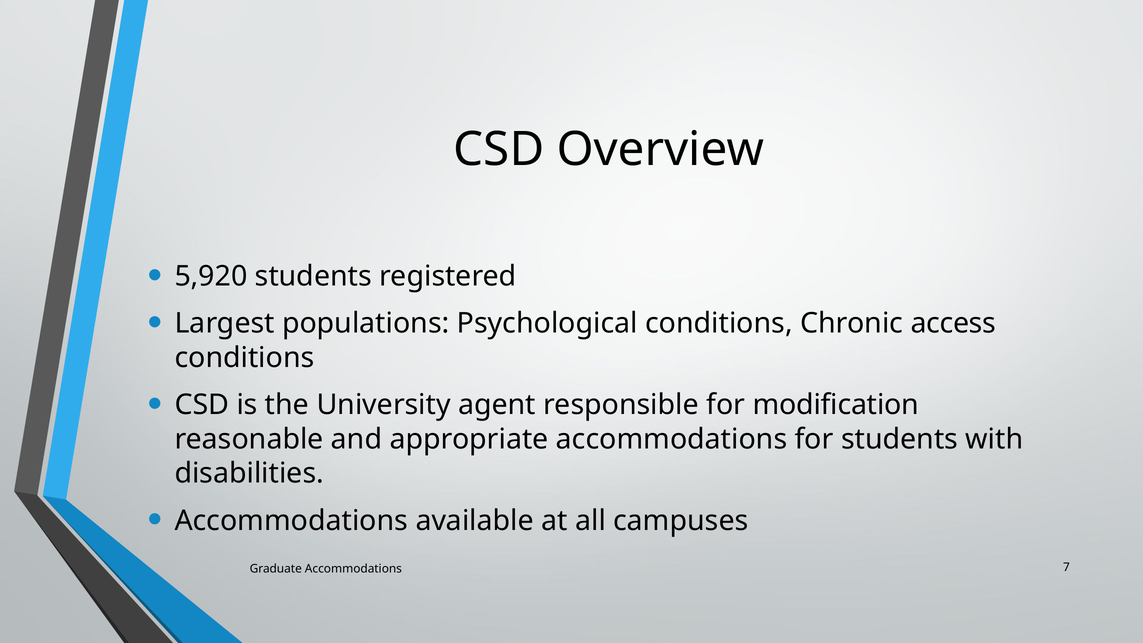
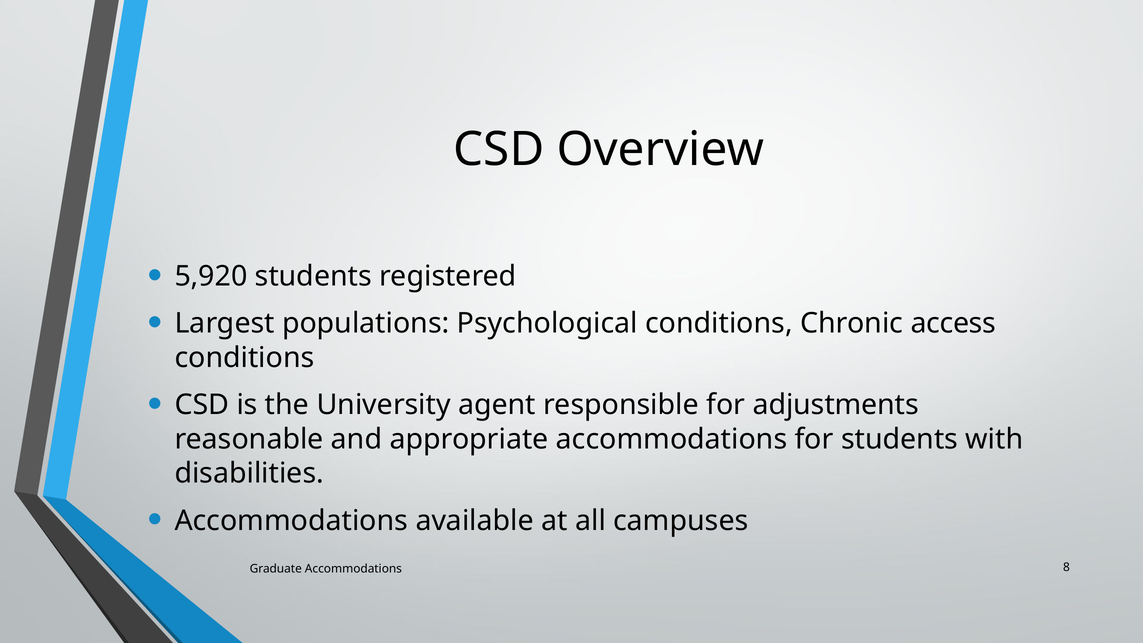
modification: modification -> adjustments
7: 7 -> 8
